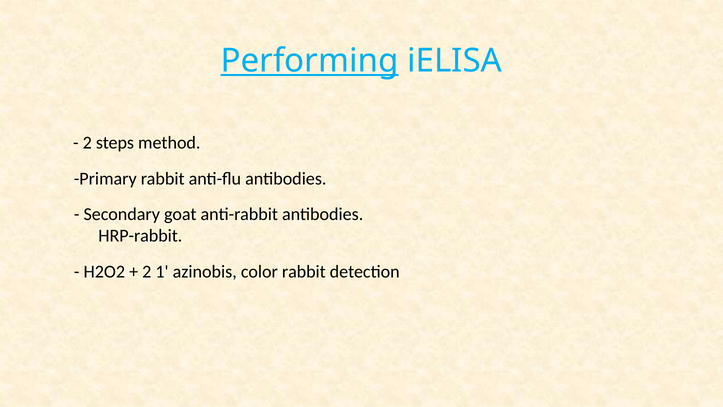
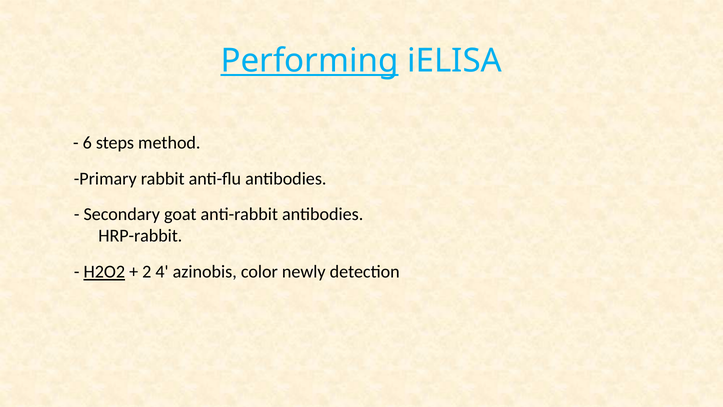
2 at (87, 143): 2 -> 6
H2O2 underline: none -> present
1: 1 -> 4
color rabbit: rabbit -> newly
